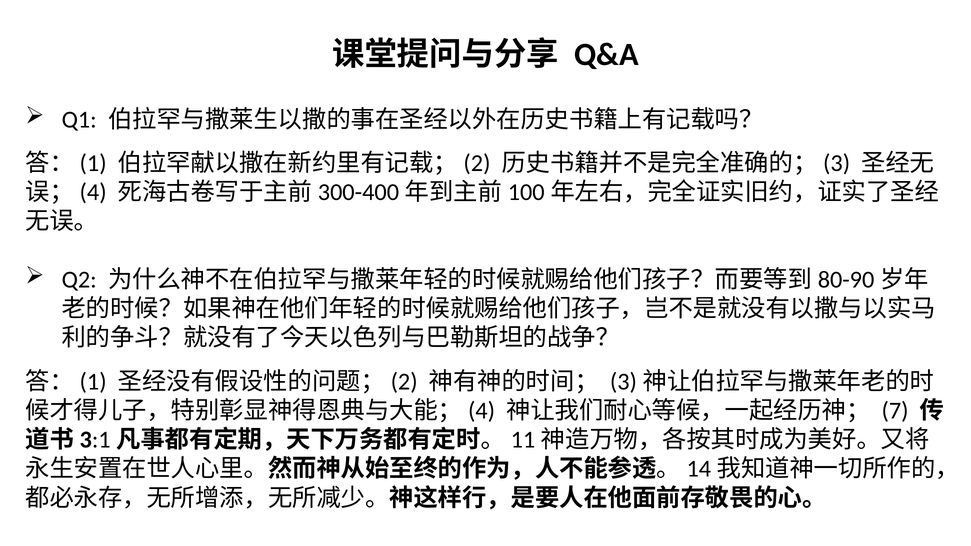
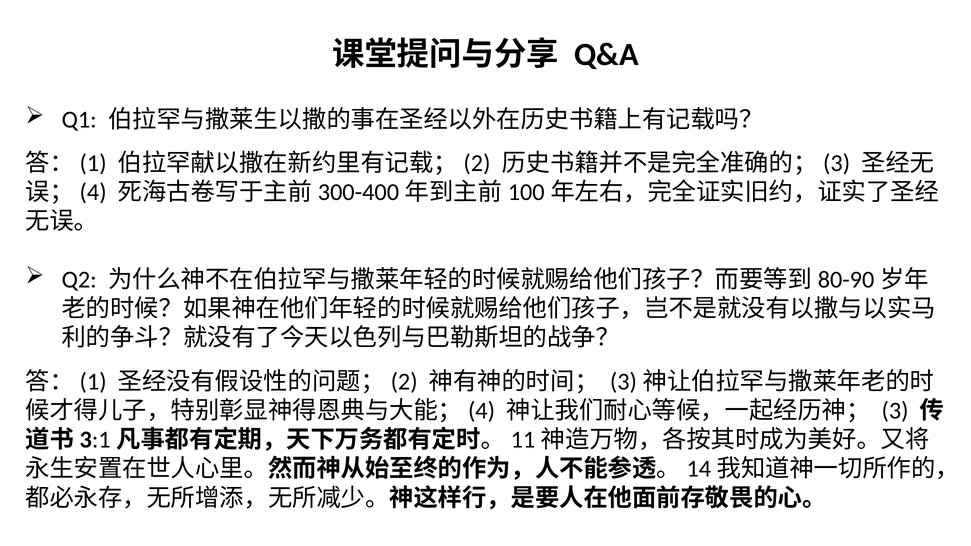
7: 7 -> 3
